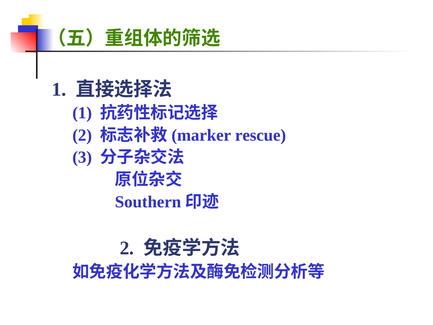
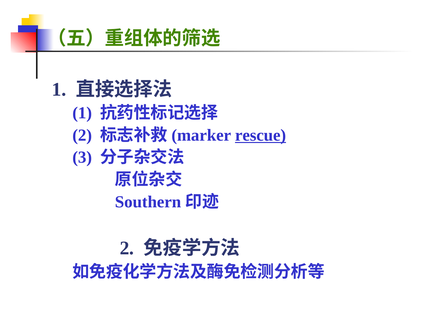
rescue underline: none -> present
